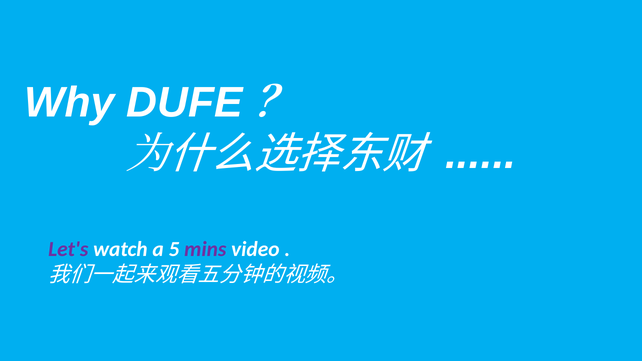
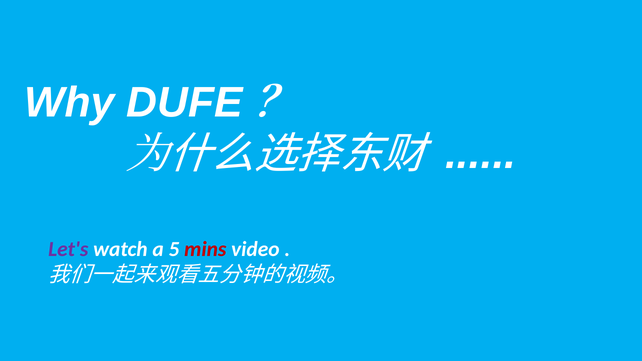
mins colour: purple -> red
